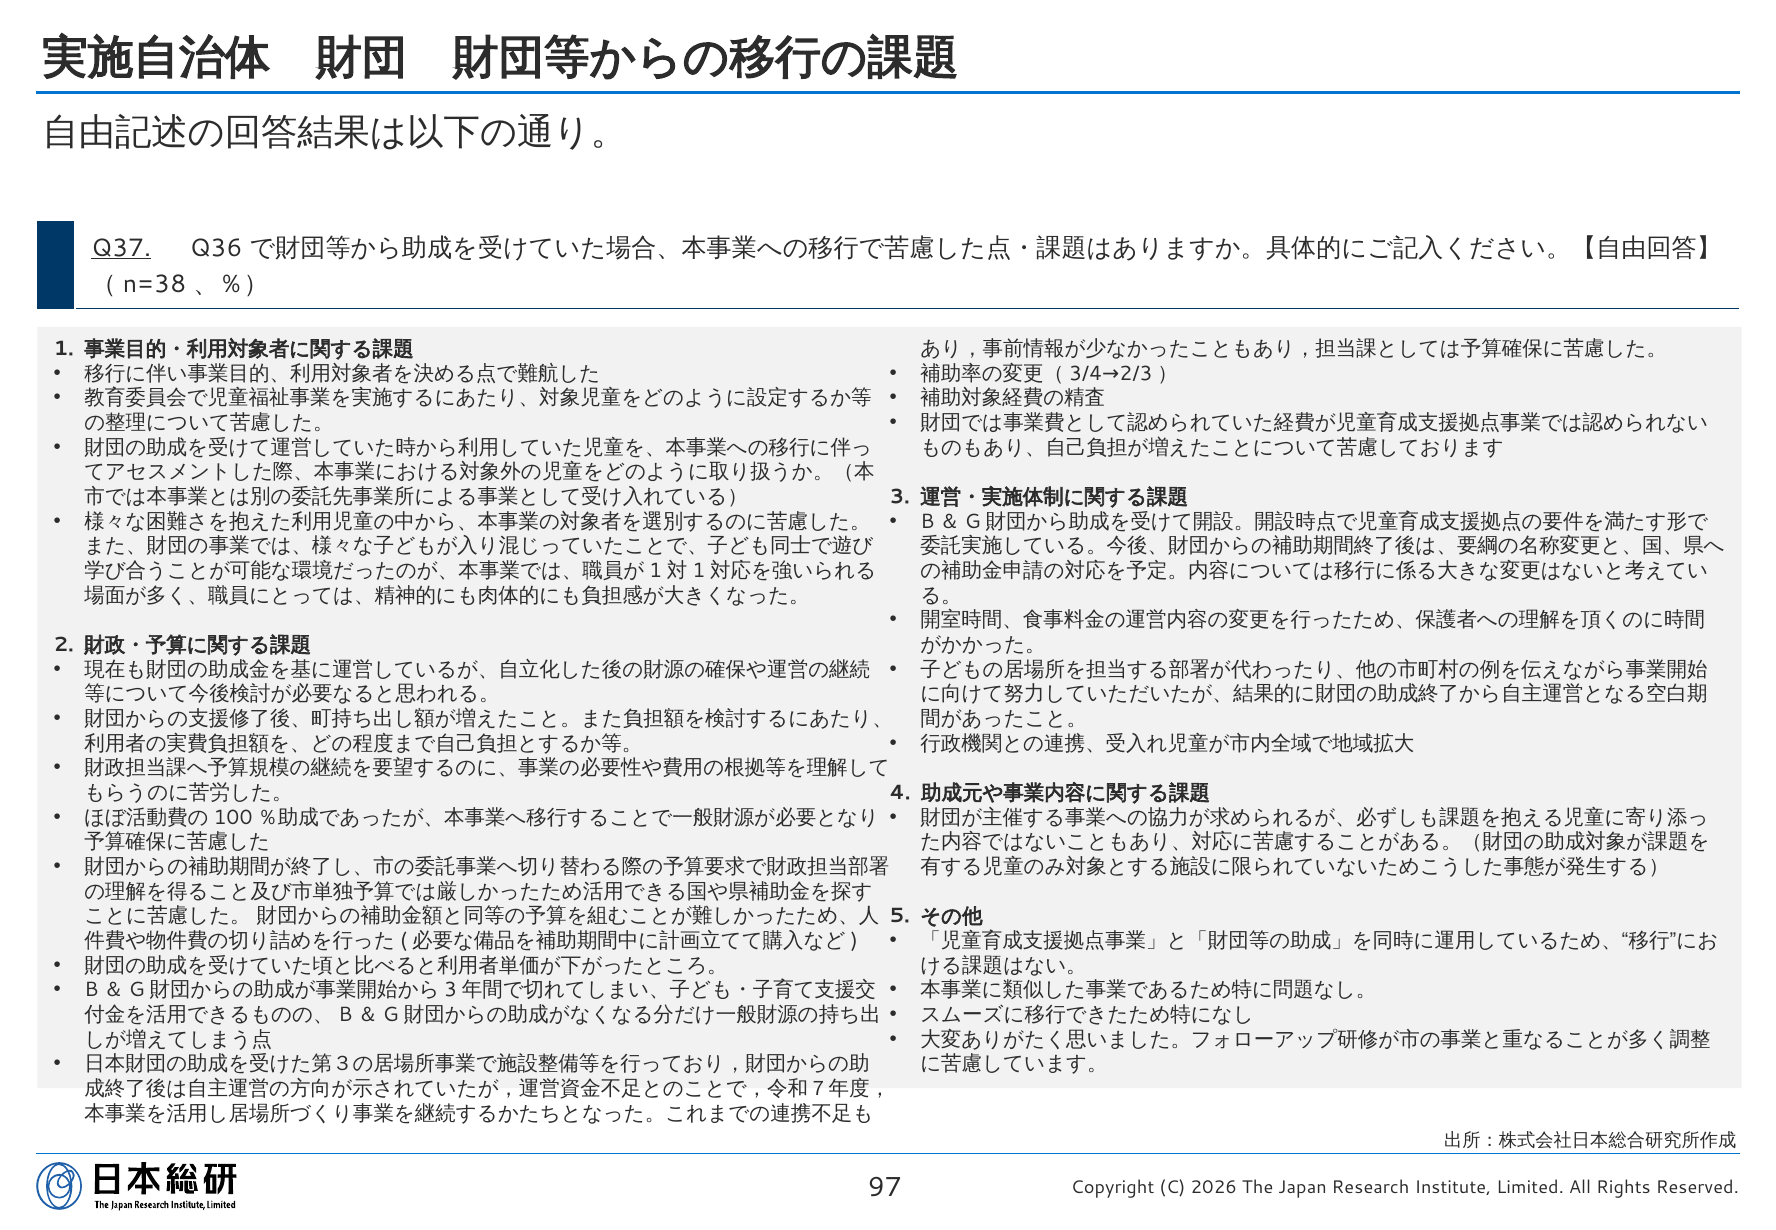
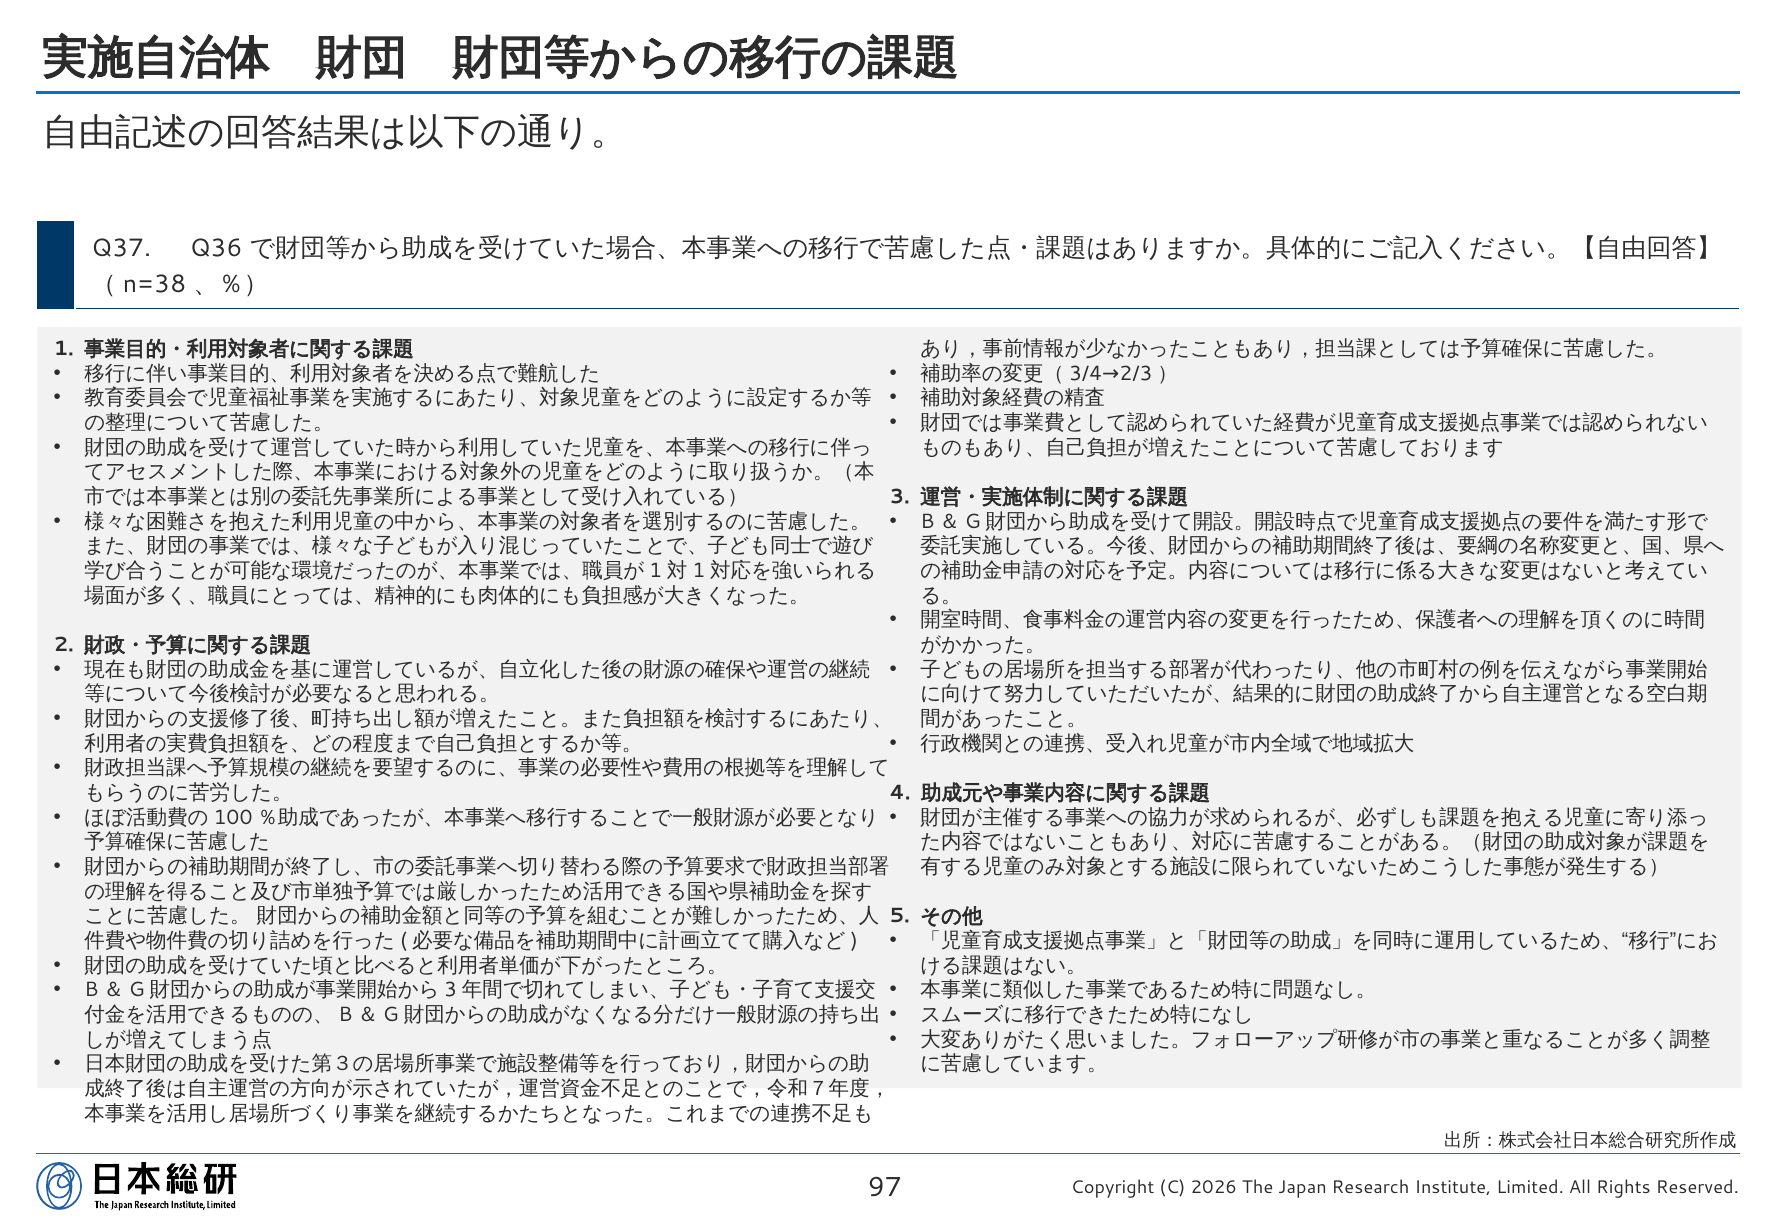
Q37 underline: present -> none
